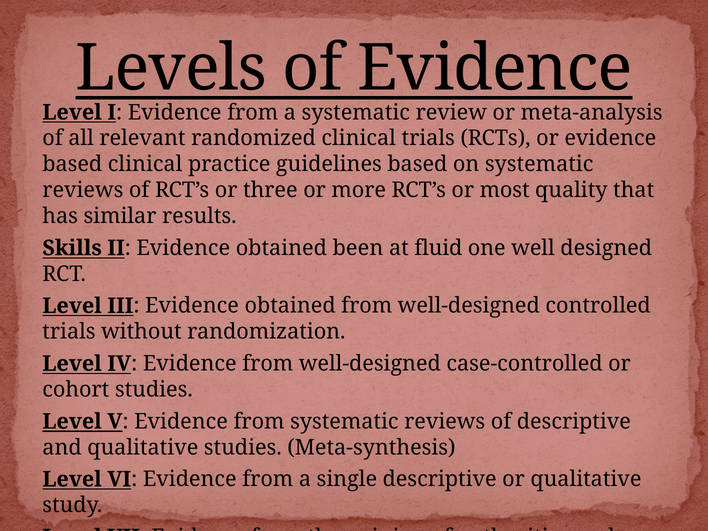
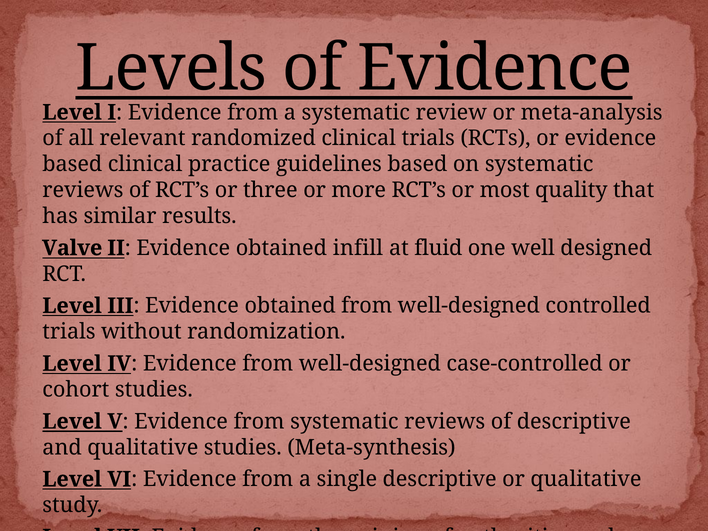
Skills: Skills -> Valve
been: been -> infill
